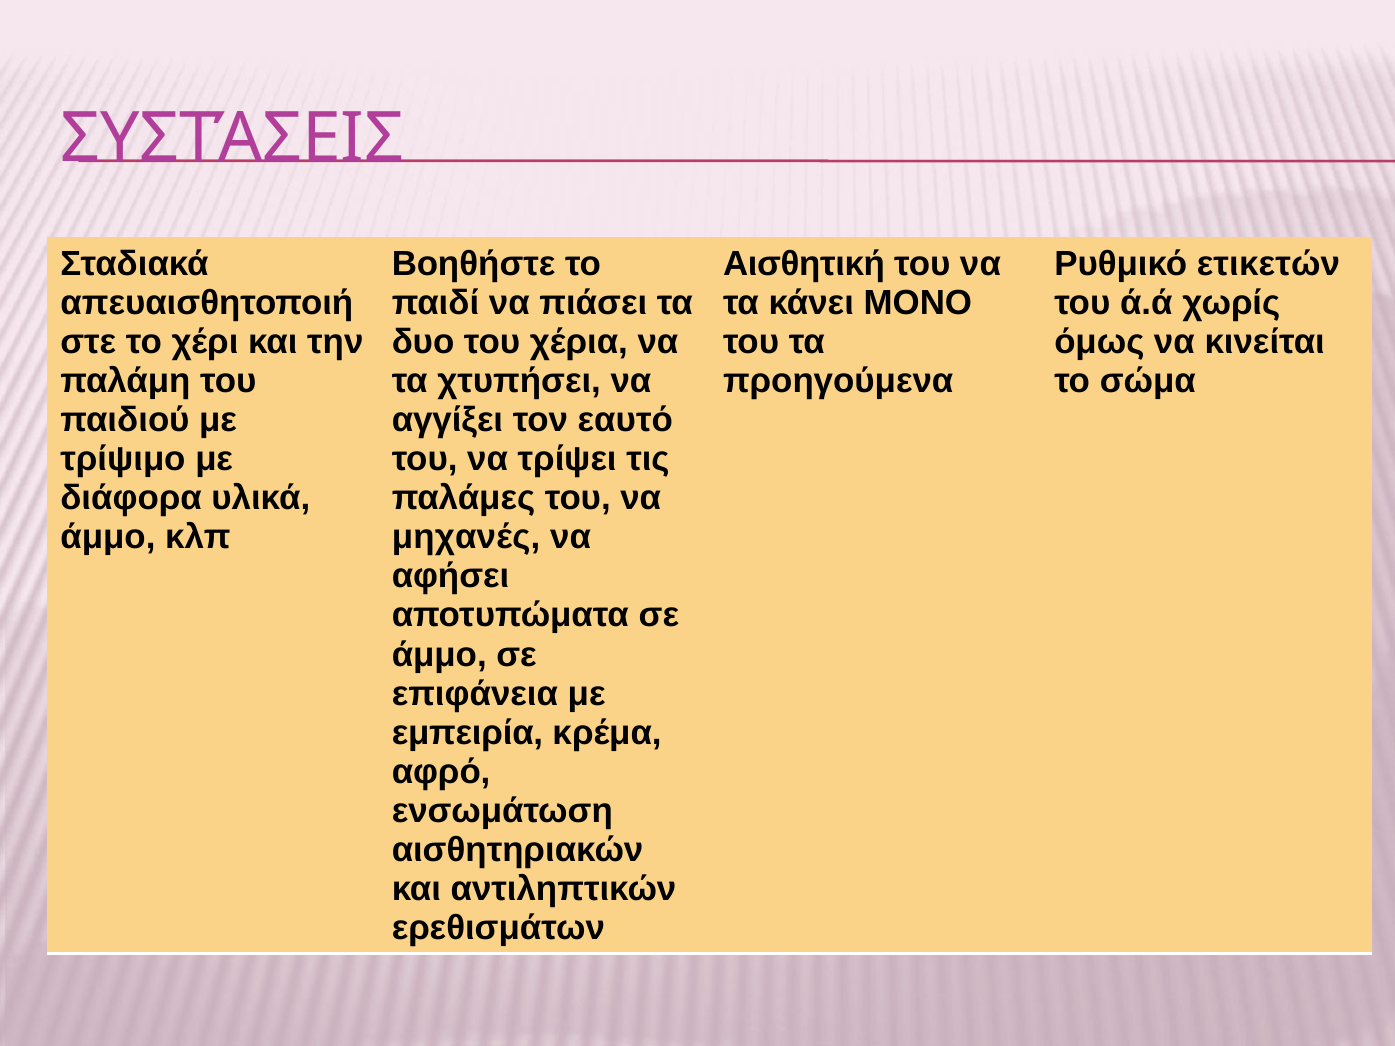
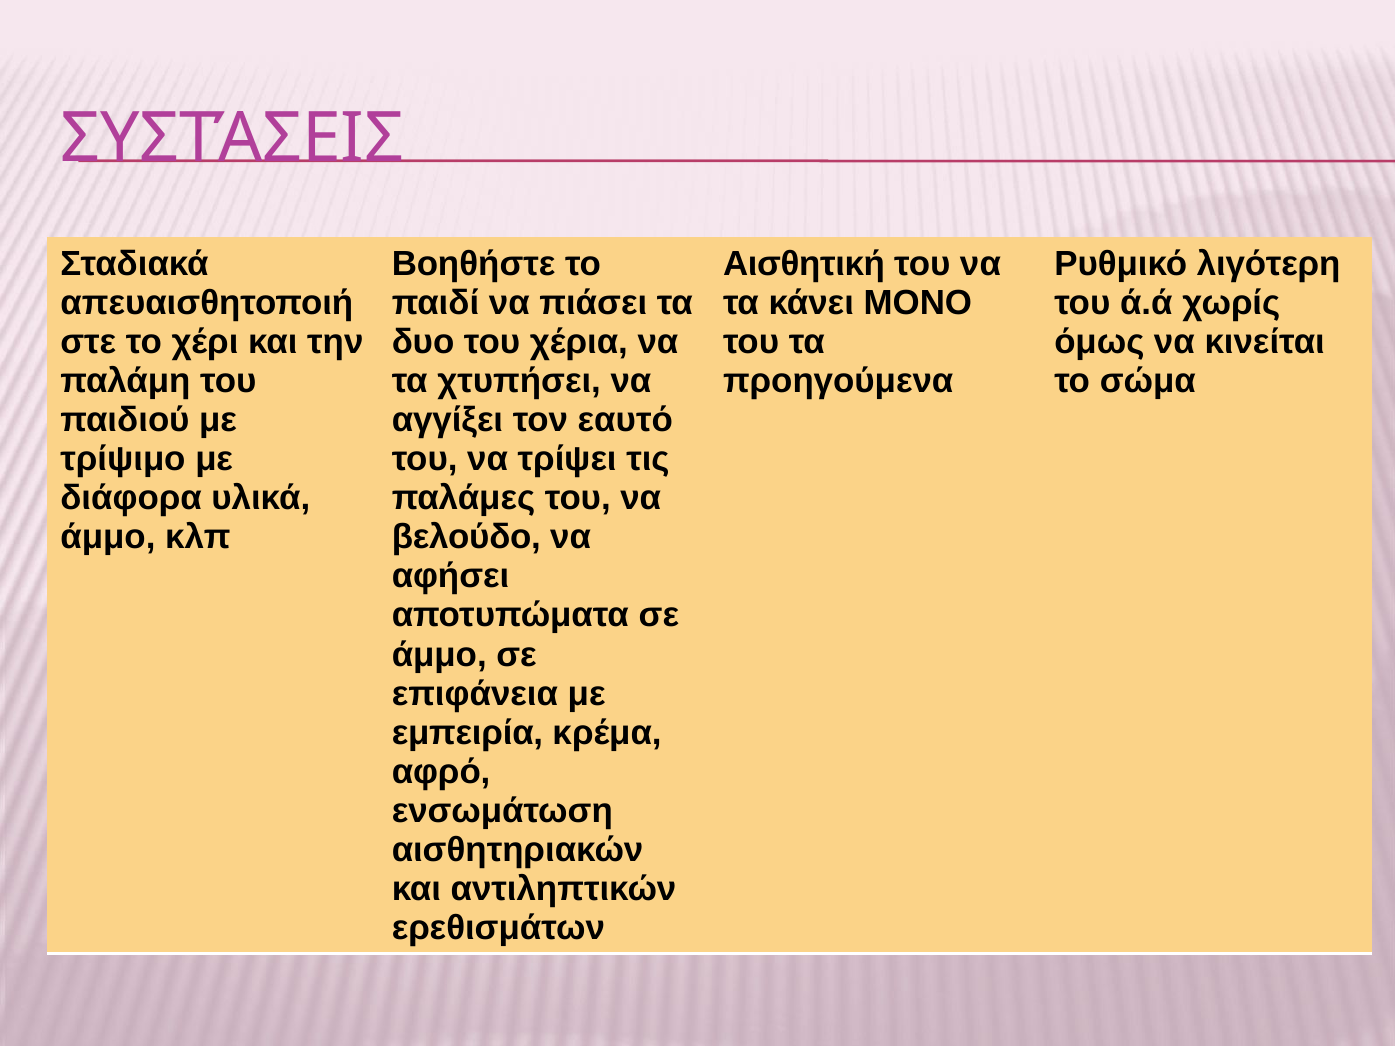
ετικετών: ετικετών -> λιγότερη
μηχανές: μηχανές -> βελούδο
